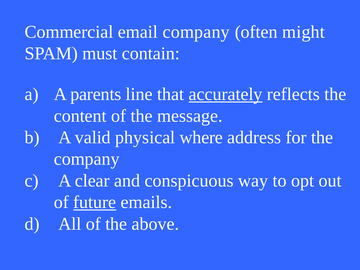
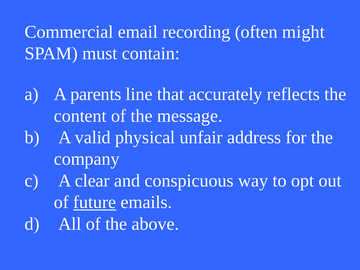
email company: company -> recording
accurately underline: present -> none
where: where -> unfair
